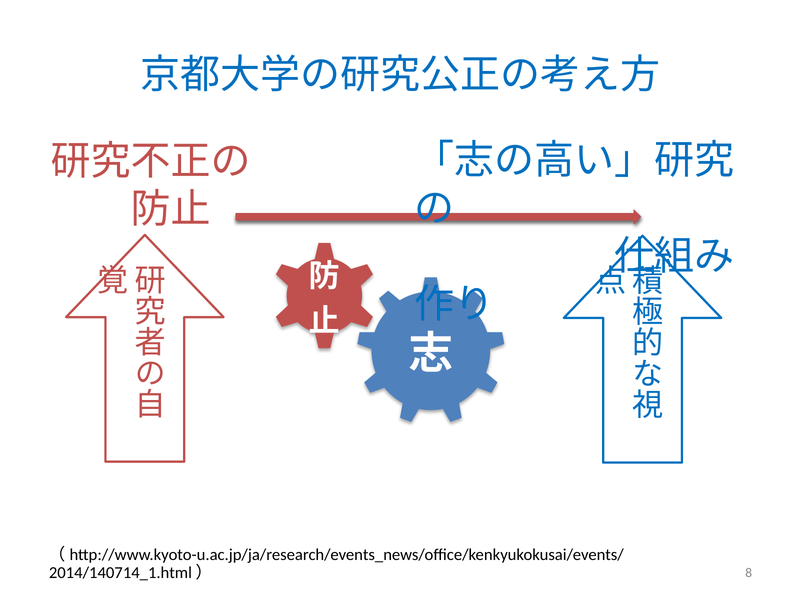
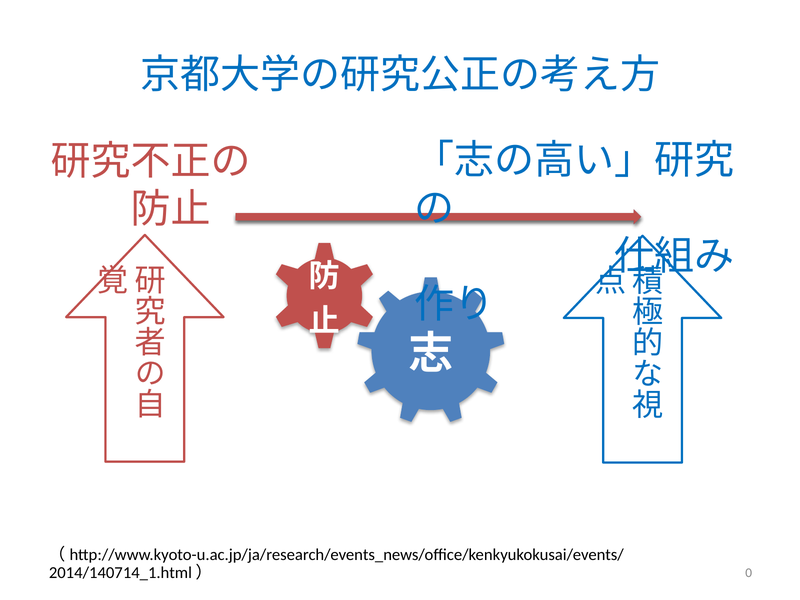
8: 8 -> 0
